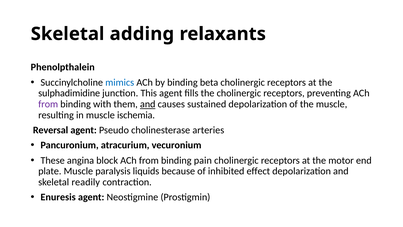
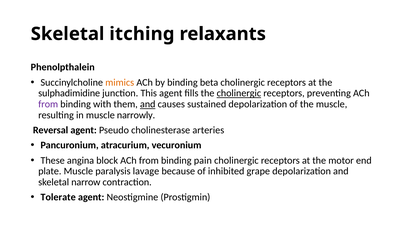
adding: adding -> itching
mimics colour: blue -> orange
cholinergic at (239, 93) underline: none -> present
ischemia: ischemia -> narrowly
liquids: liquids -> lavage
effect: effect -> grape
readily: readily -> narrow
Enuresis: Enuresis -> Tolerate
